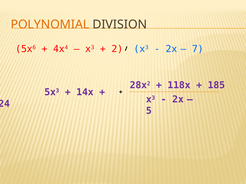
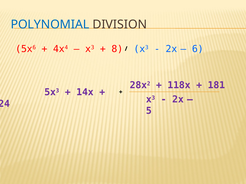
POLYNOMIAL colour: orange -> blue
2: 2 -> 8
7: 7 -> 6
185: 185 -> 181
